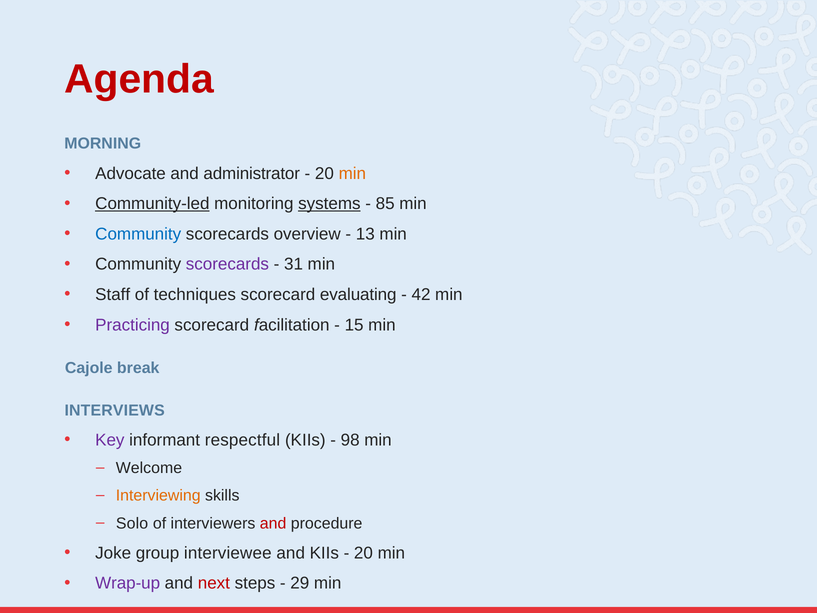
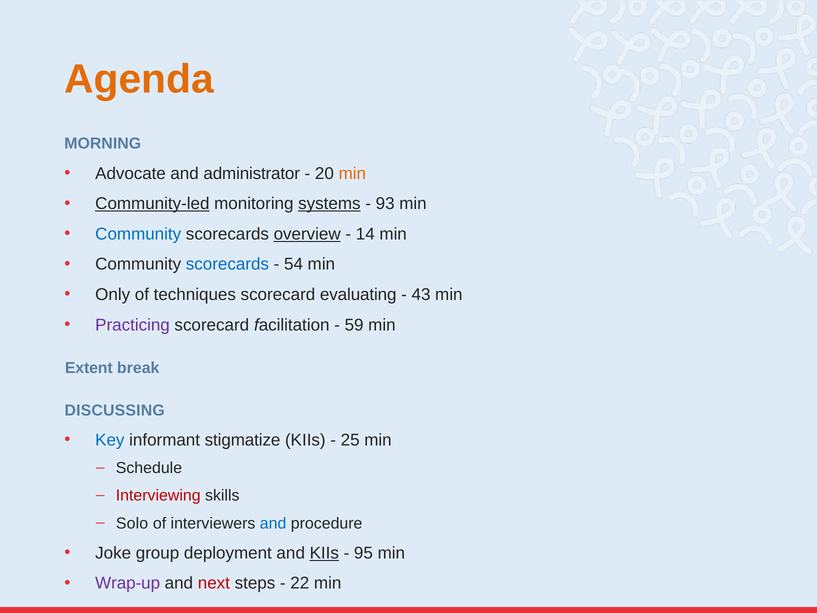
Agenda colour: red -> orange
85: 85 -> 93
overview underline: none -> present
13: 13 -> 14
scorecards at (227, 264) colour: purple -> blue
31: 31 -> 54
Staff: Staff -> Only
42: 42 -> 43
15: 15 -> 59
Cajole: Cajole -> Extent
INTERVIEWS: INTERVIEWS -> DISCUSSING
Key colour: purple -> blue
respectful: respectful -> stigmatize
98: 98 -> 25
Welcome: Welcome -> Schedule
Interviewing colour: orange -> red
and at (273, 523) colour: red -> blue
interviewee: interviewee -> deployment
KIIs at (324, 553) underline: none -> present
20 at (363, 553): 20 -> 95
29: 29 -> 22
